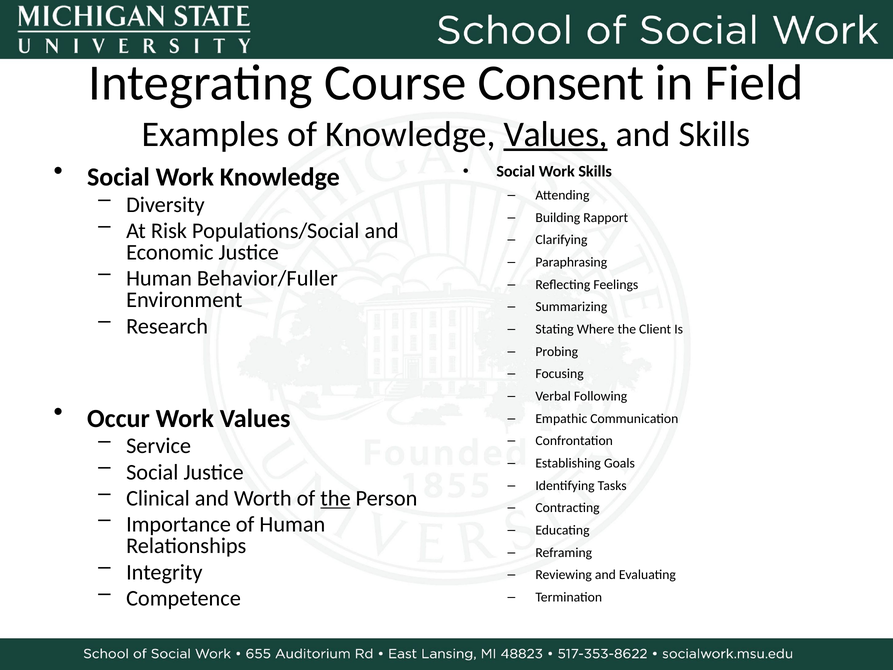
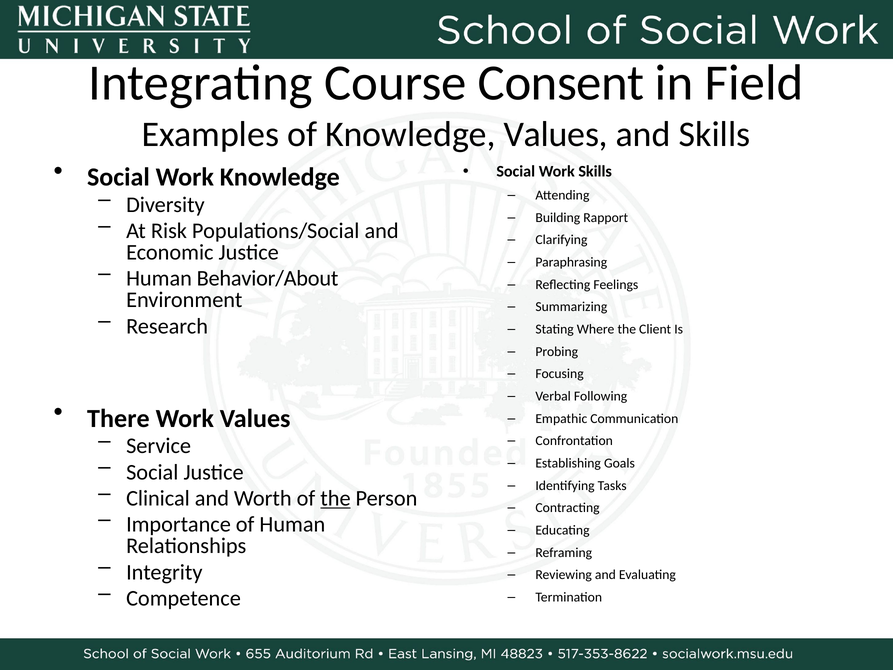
Values at (556, 134) underline: present -> none
Behavior/Fuller: Behavior/Fuller -> Behavior/About
Occur: Occur -> There
